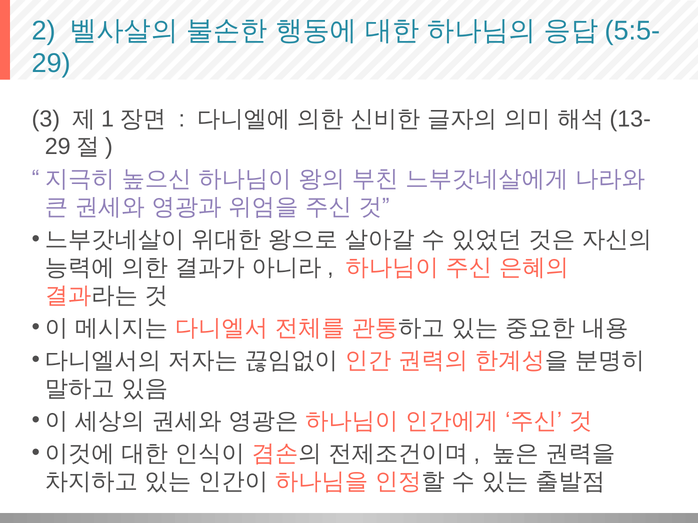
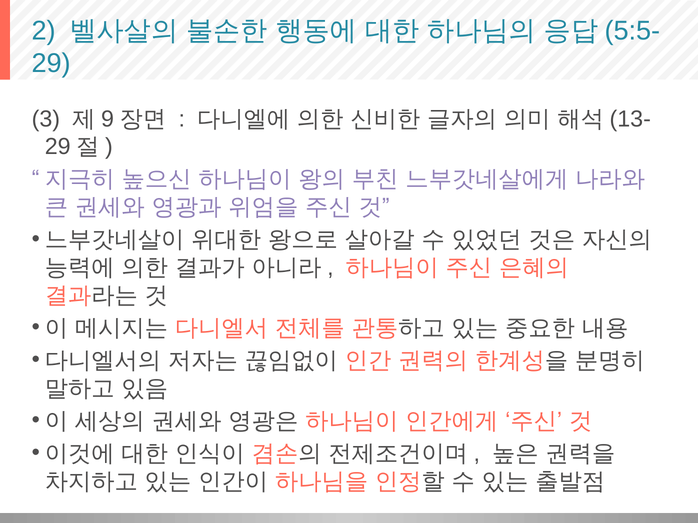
1: 1 -> 9
